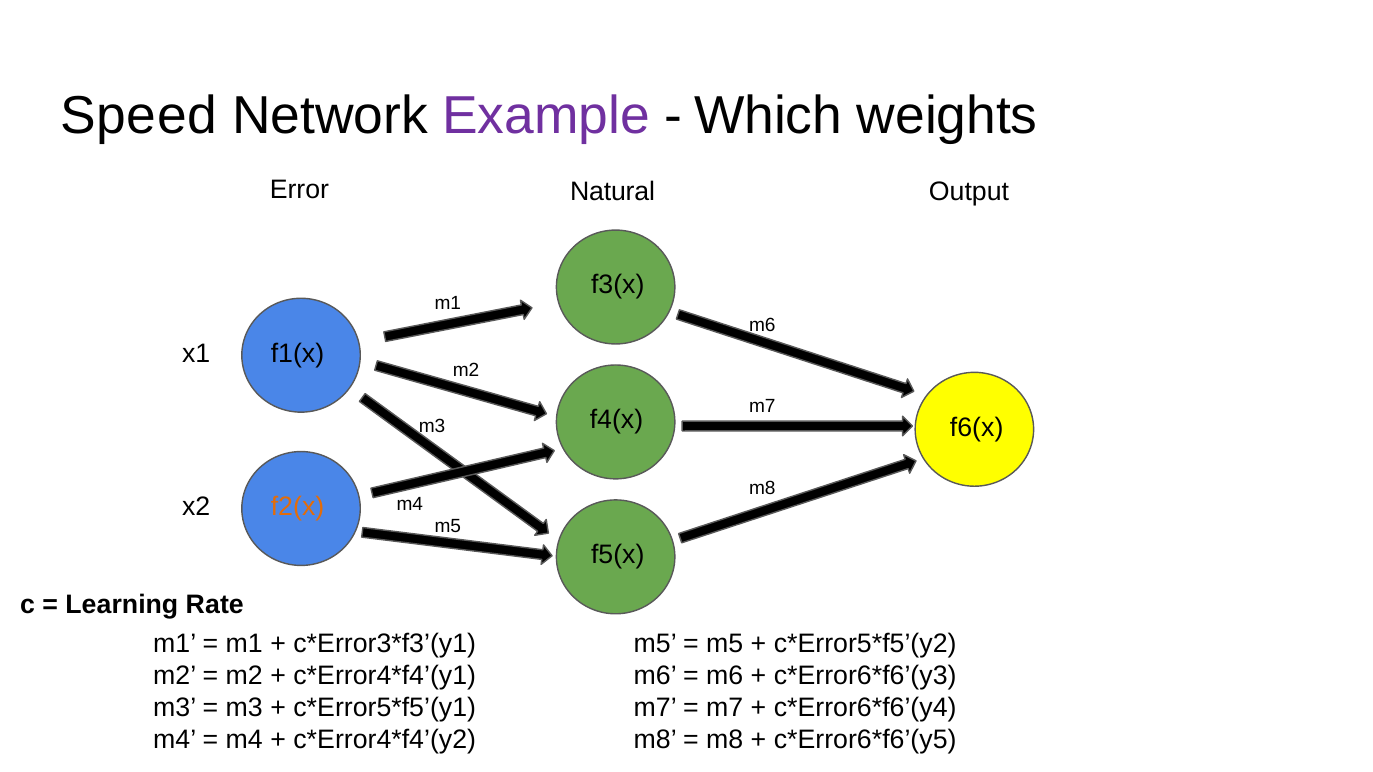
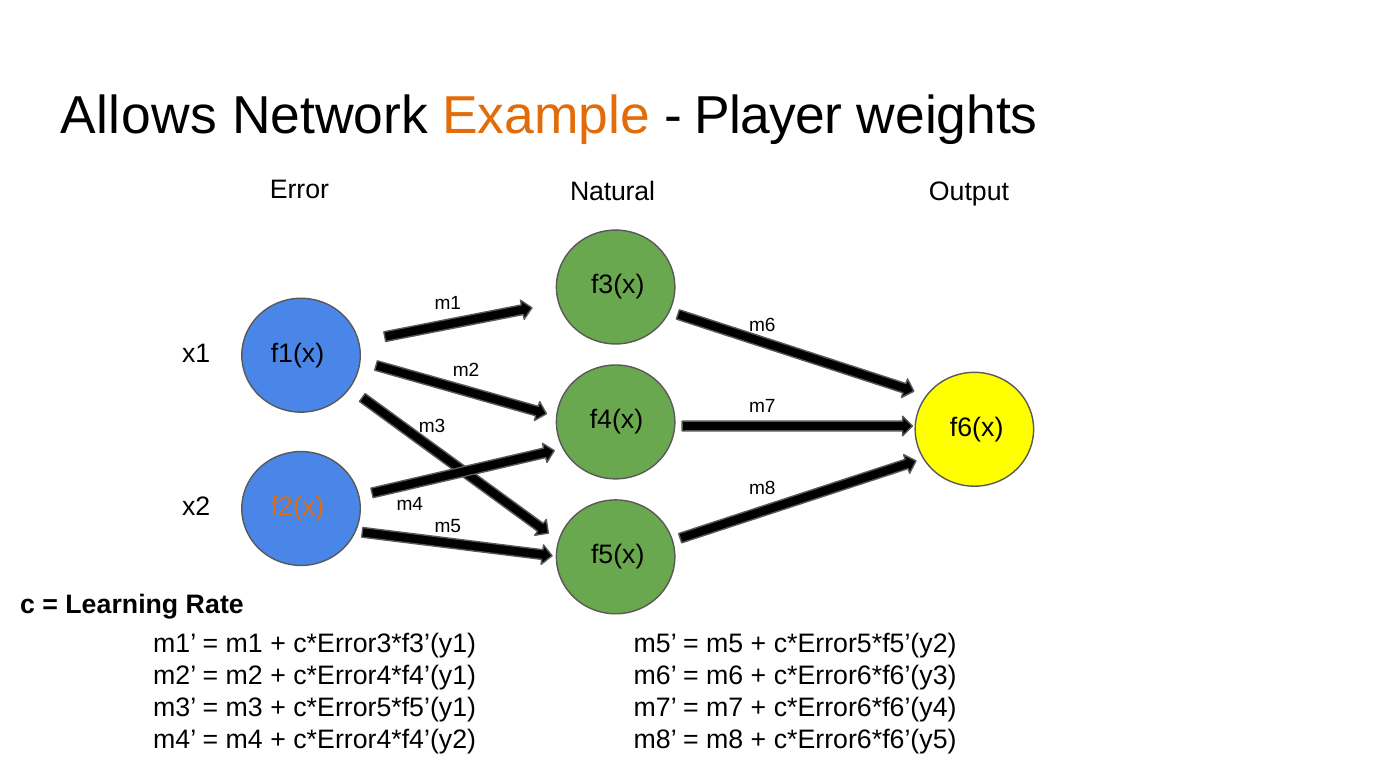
Speed: Speed -> Allows
Example colour: purple -> orange
Which: Which -> Player
